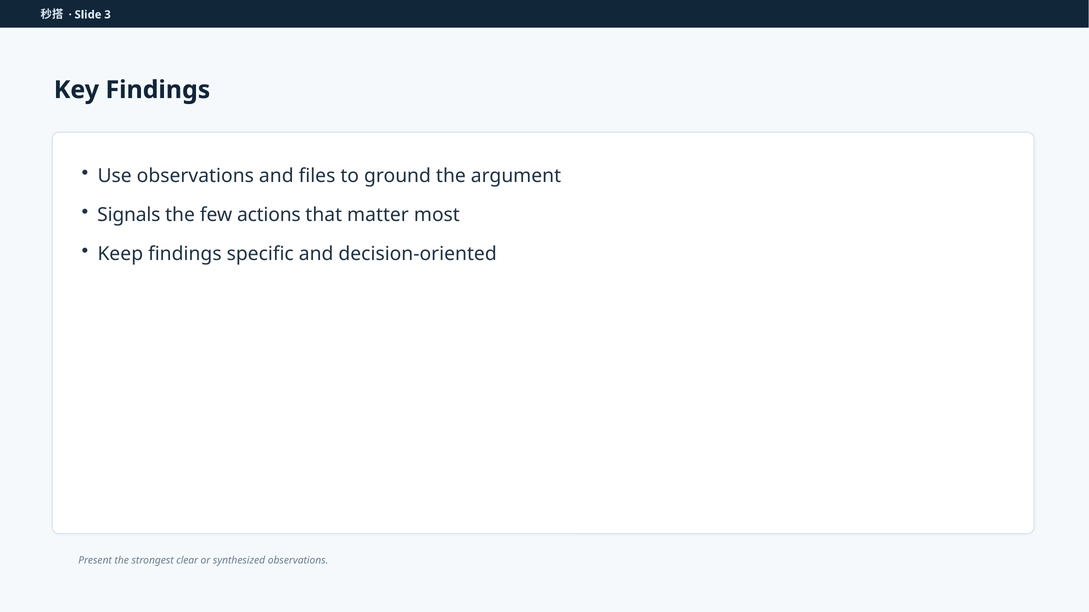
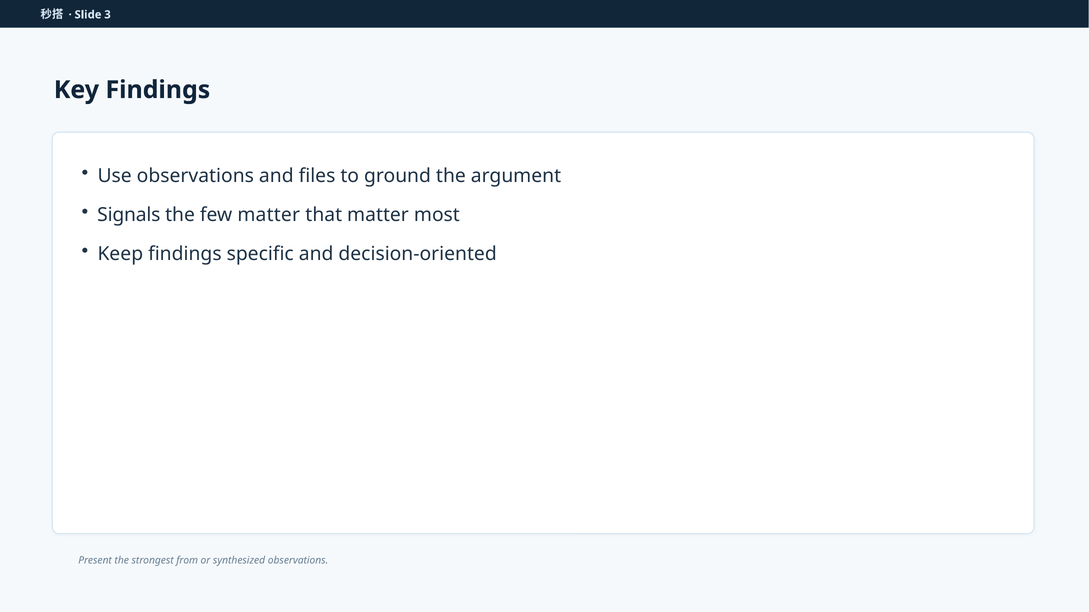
few actions: actions -> matter
clear: clear -> from
